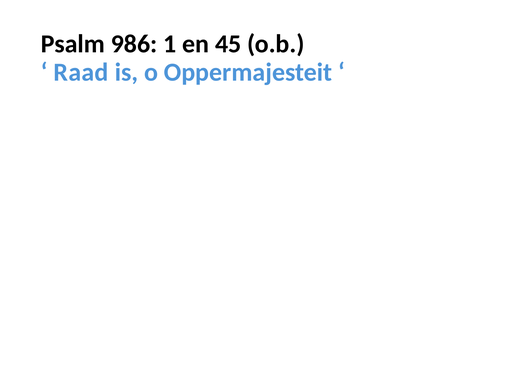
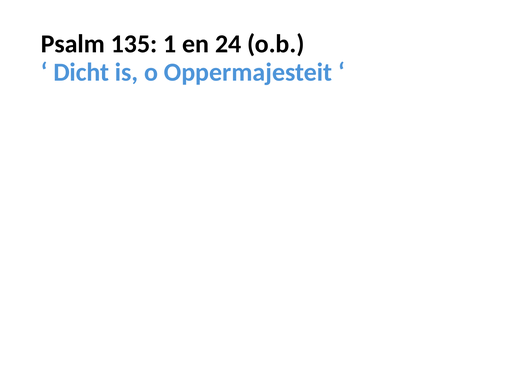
986: 986 -> 135
45: 45 -> 24
Raad: Raad -> Dicht
